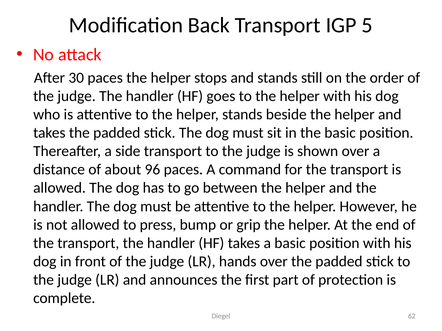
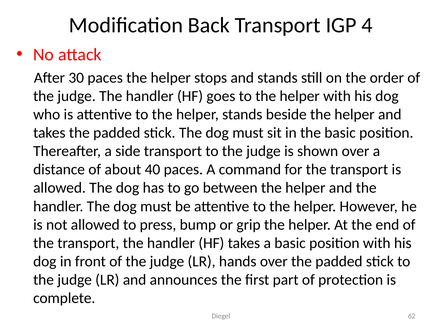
5: 5 -> 4
96: 96 -> 40
